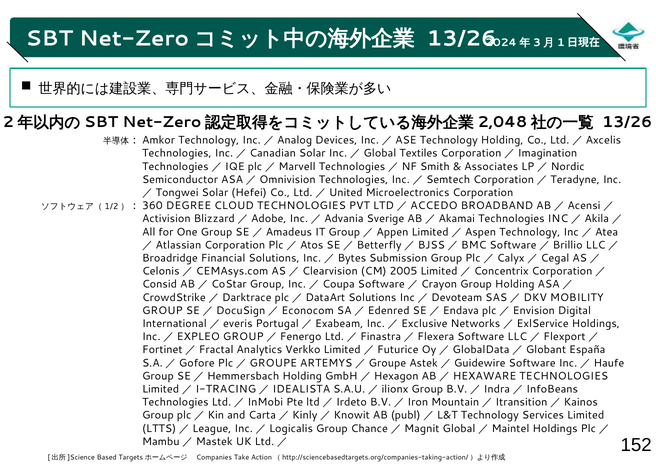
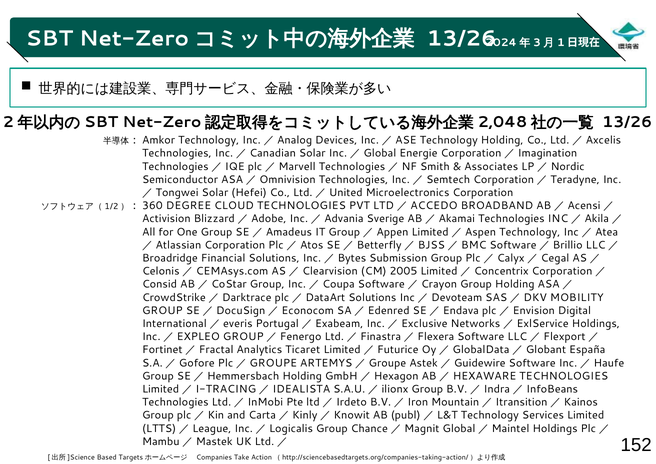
Textiles: Textiles -> Energie
Verkko: Verkko -> Ticaret
